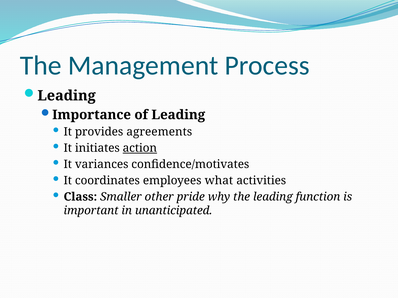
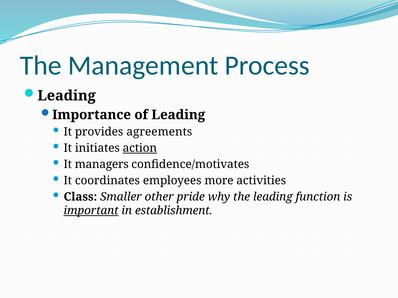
variances: variances -> managers
what: what -> more
important underline: none -> present
unanticipated: unanticipated -> establishment
